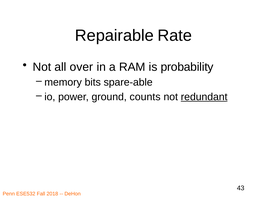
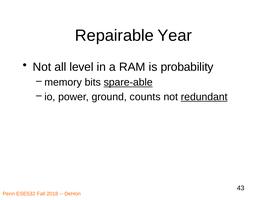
Rate: Rate -> Year
over: over -> level
spare-able underline: none -> present
